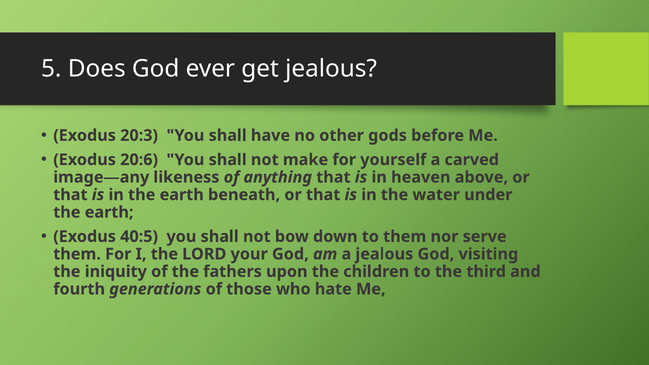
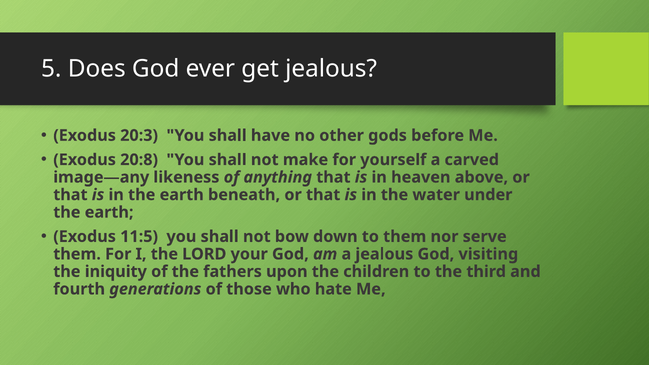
20:6: 20:6 -> 20:8
40:5: 40:5 -> 11:5
